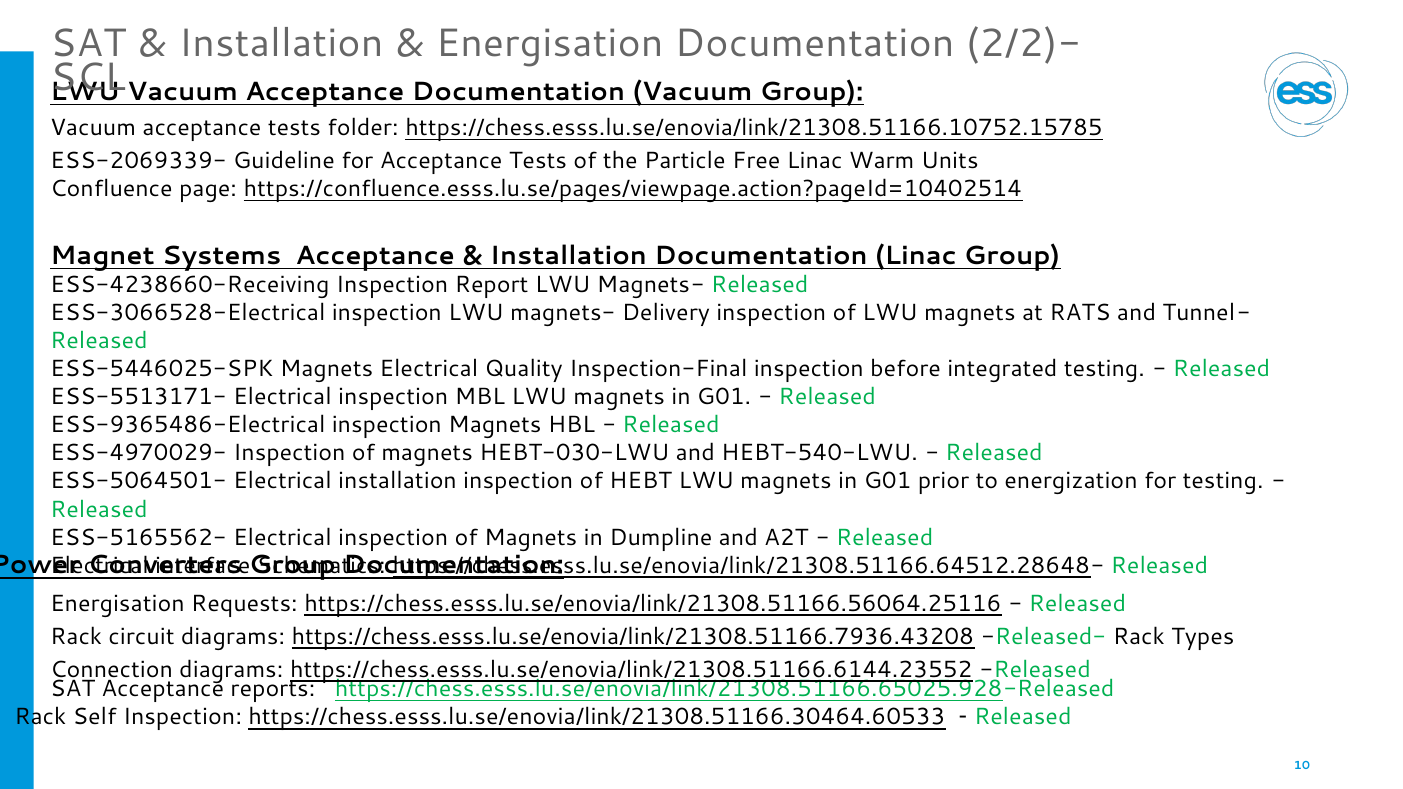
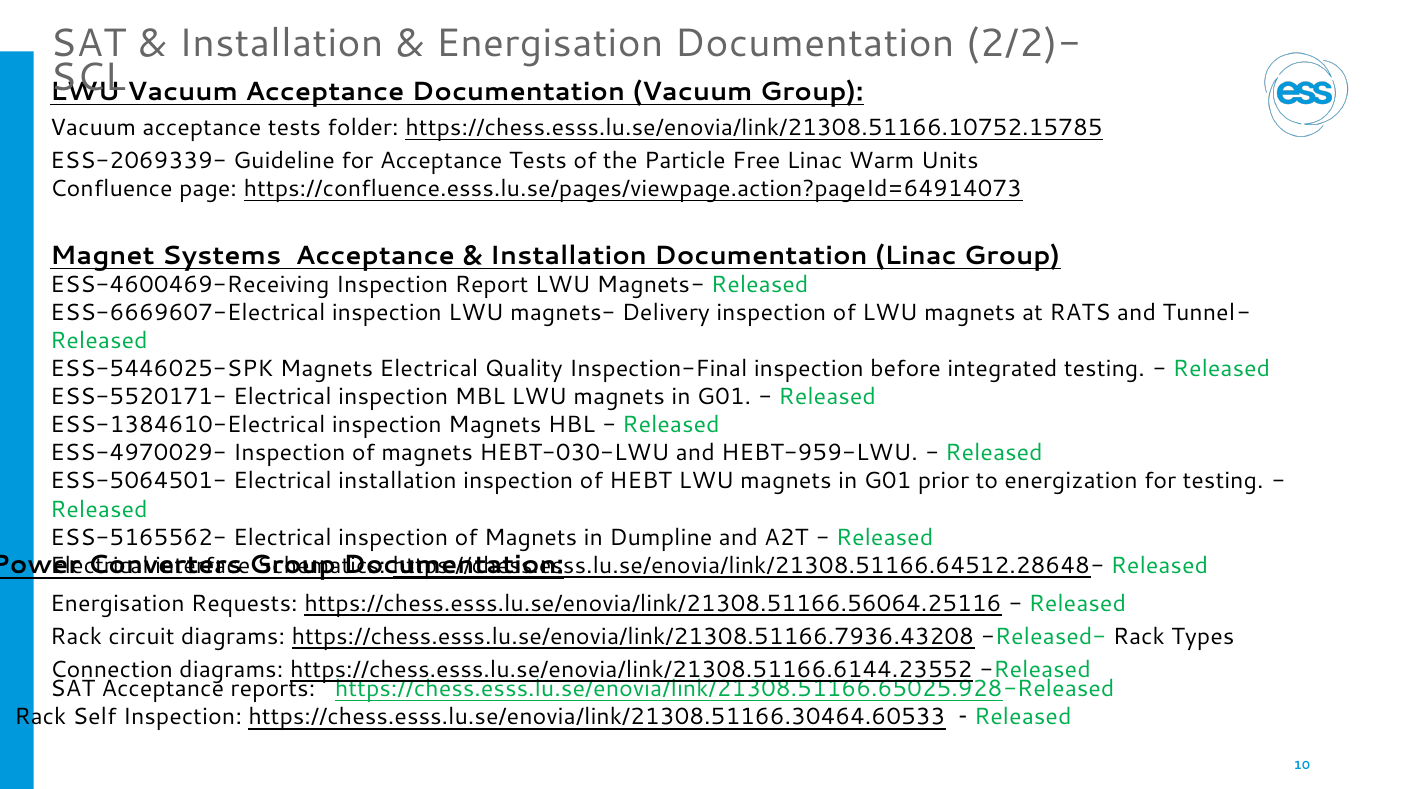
https://confluence.esss.lu.se/pages/viewpage.action?pageId=10402514: https://confluence.esss.lu.se/pages/viewpage.action?pageId=10402514 -> https://confluence.esss.lu.se/pages/viewpage.action?pageId=64914073
ESS-4238660-Receiving: ESS-4238660-Receiving -> ESS-4600469-Receiving
ESS-3066528-Electrical: ESS-3066528-Electrical -> ESS-6669607-Electrical
ESS-5513171-: ESS-5513171- -> ESS-5520171-
ESS-9365486-Electrical: ESS-9365486-Electrical -> ESS-1384610-Electrical
HEBT-540-LWU: HEBT-540-LWU -> HEBT-959-LWU
